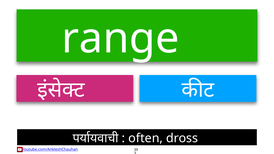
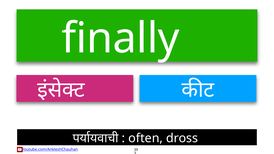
range: range -> finally
